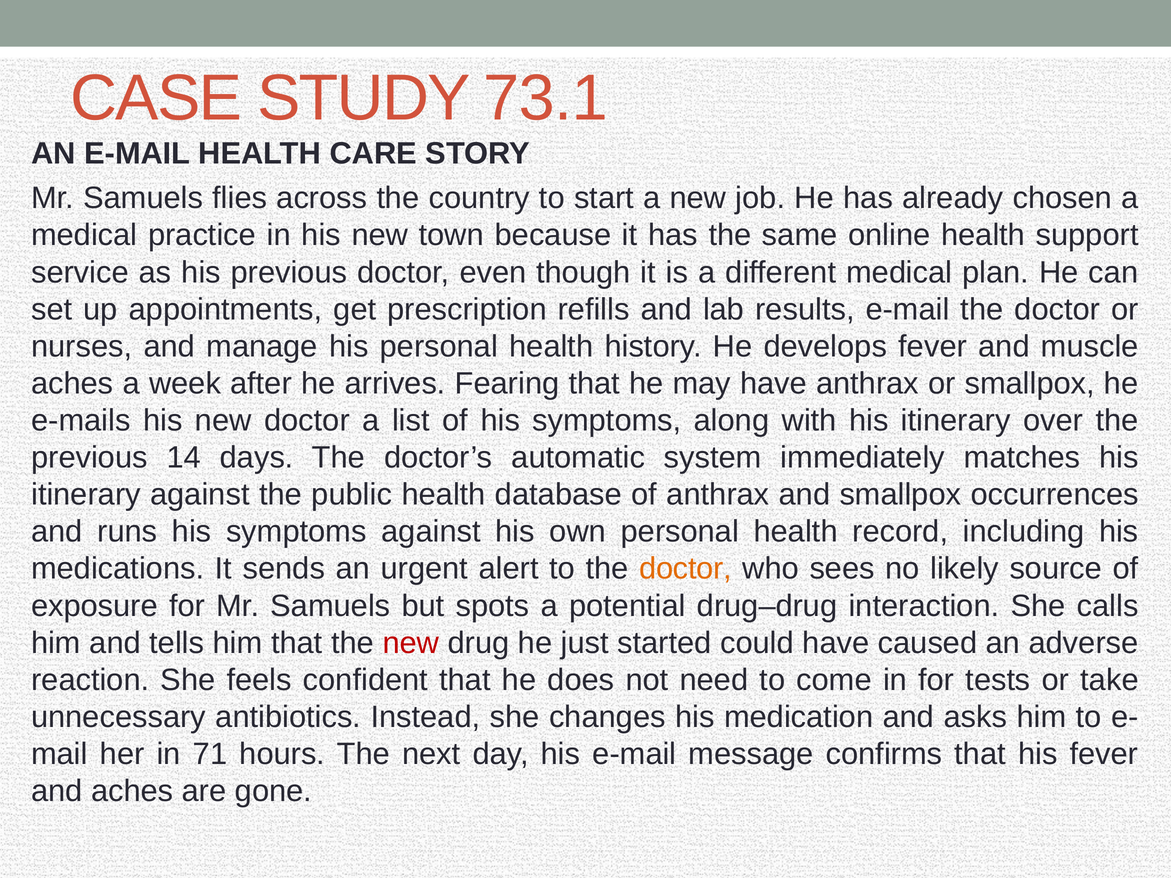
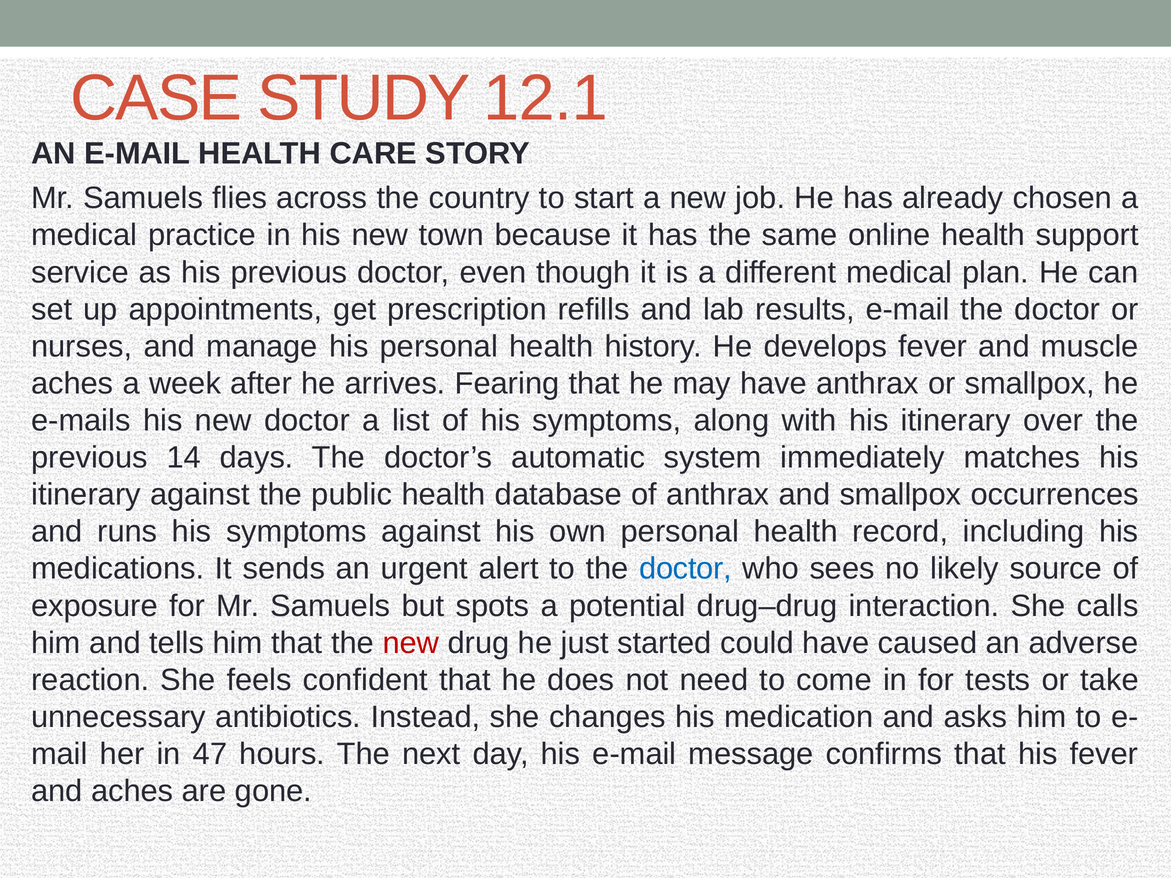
73.1: 73.1 -> 12.1
doctor at (686, 569) colour: orange -> blue
71: 71 -> 47
